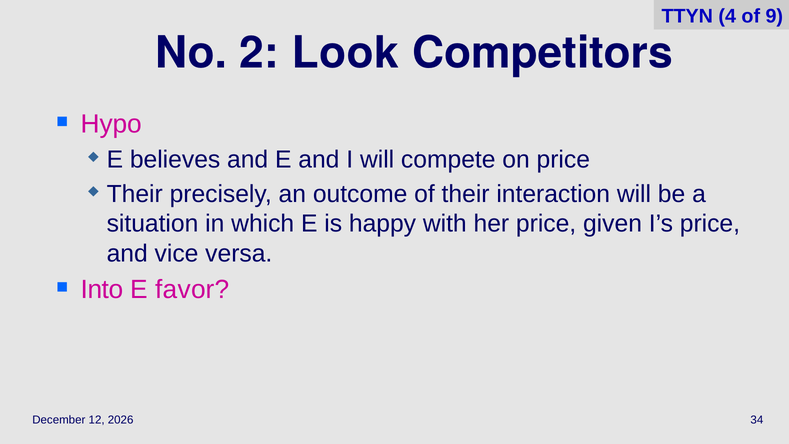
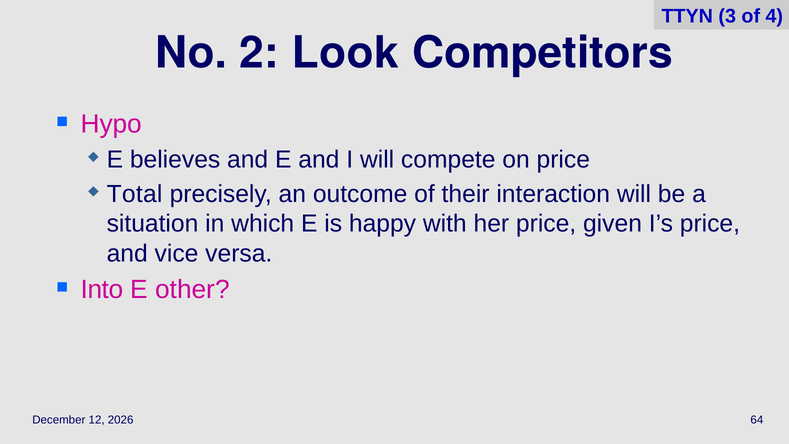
4: 4 -> 3
9: 9 -> 4
Their at (135, 194): Their -> Total
favor: favor -> other
34: 34 -> 64
